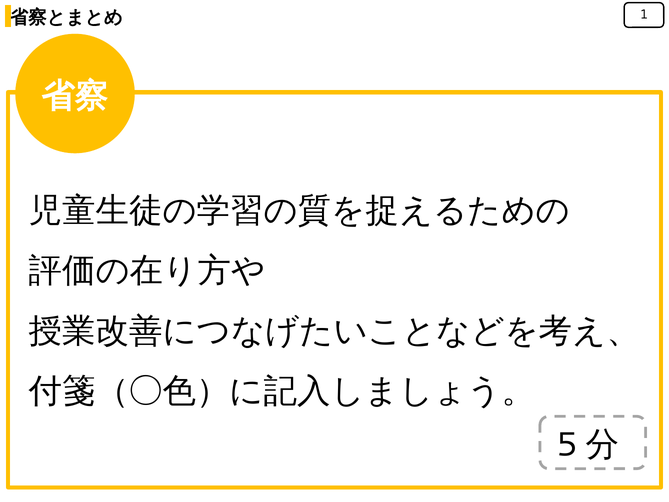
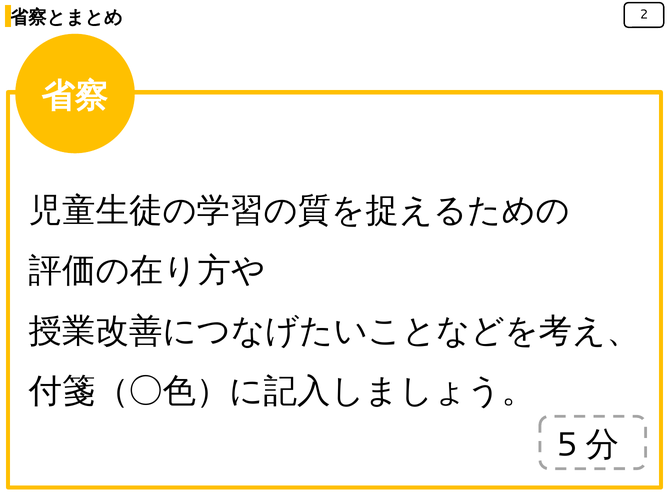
1: 1 -> 2
